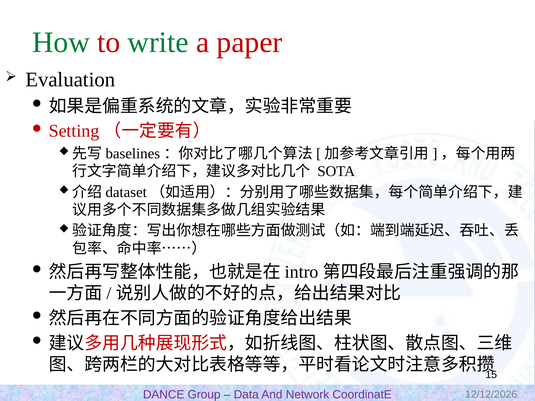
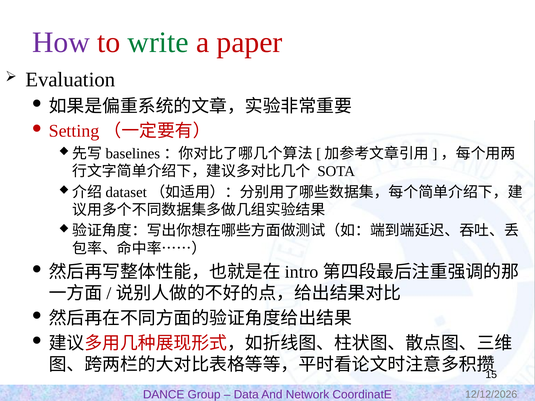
How colour: green -> purple
